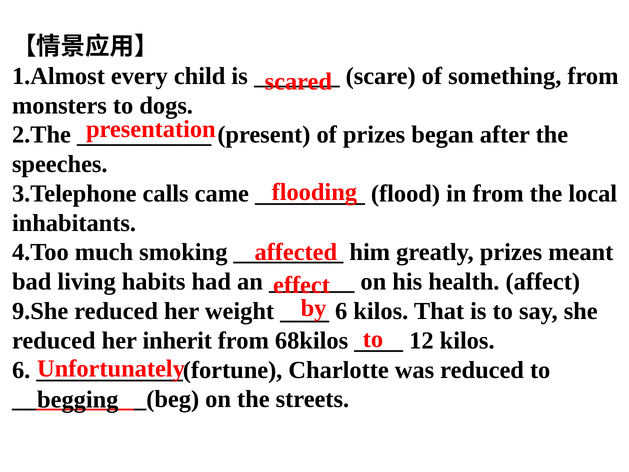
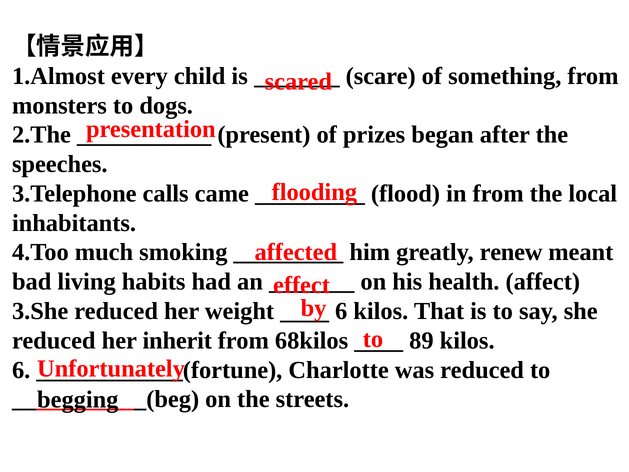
greatly prizes: prizes -> renew
9.She: 9.She -> 3.She
12: 12 -> 89
